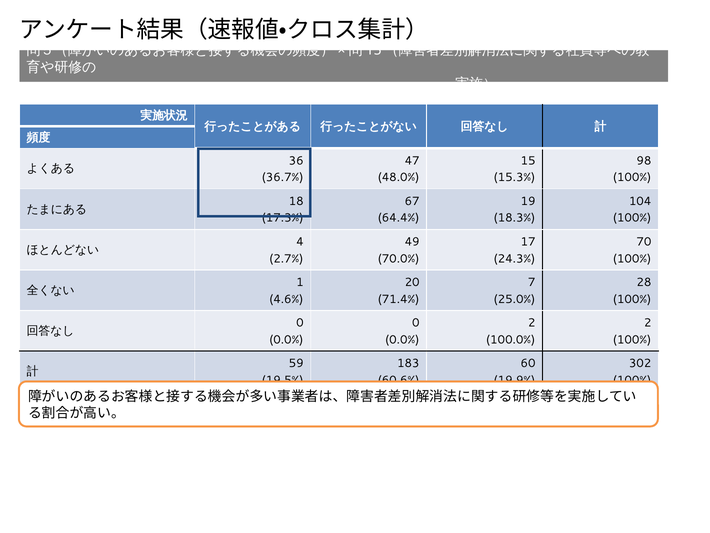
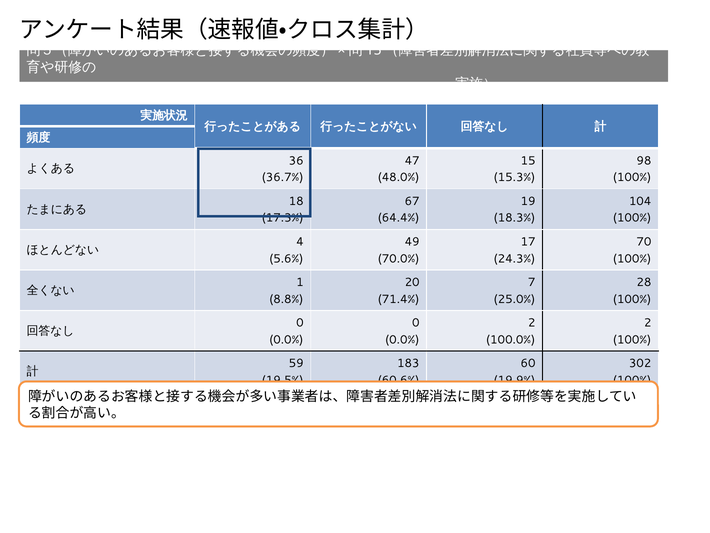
2.7%: 2.7% -> 5.6%
4.6%: 4.6% -> 8.8%
